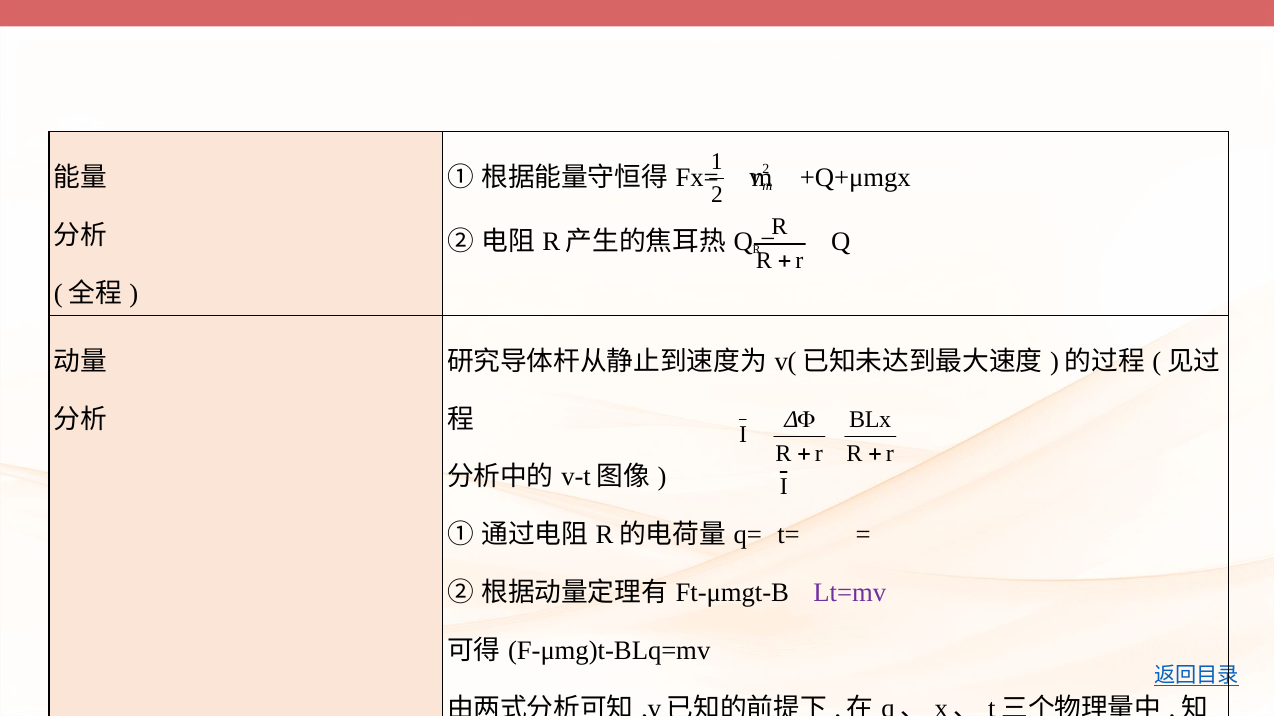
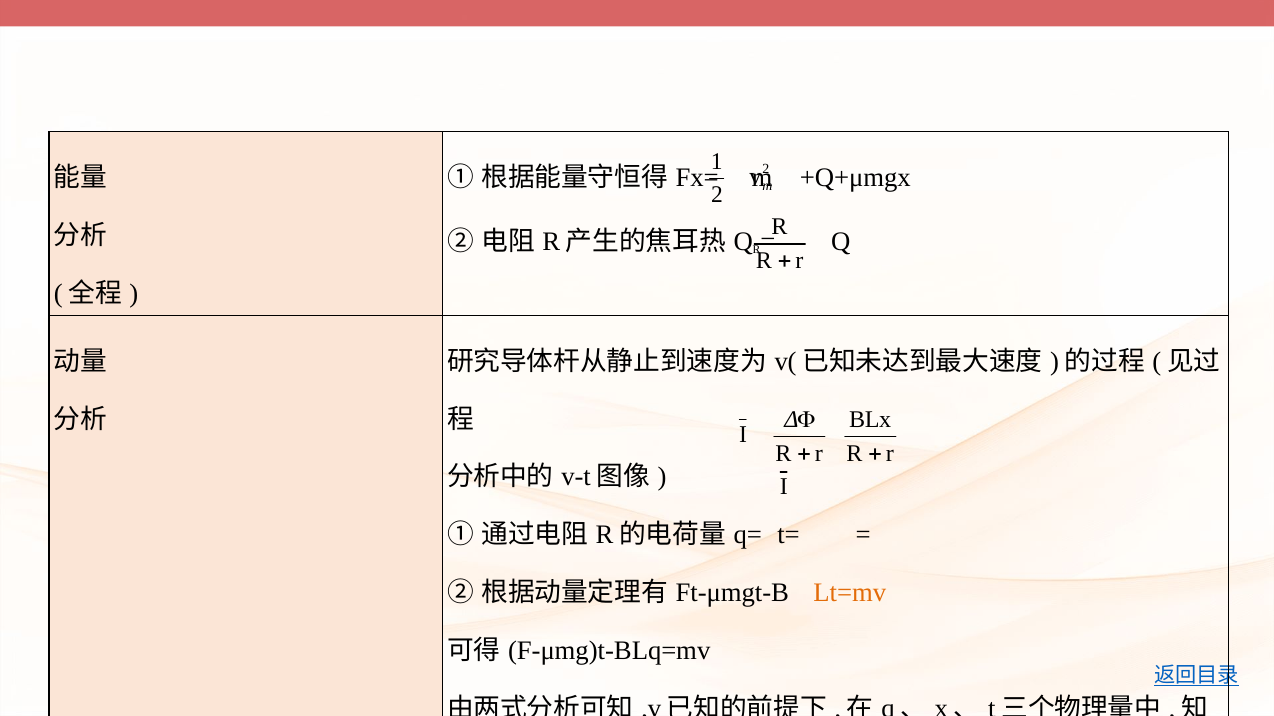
Lt=mv colour: purple -> orange
